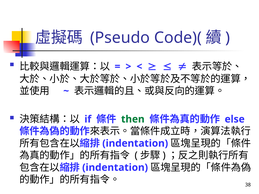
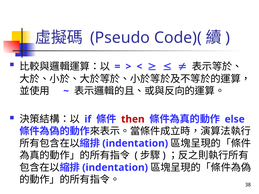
then colour: green -> red
